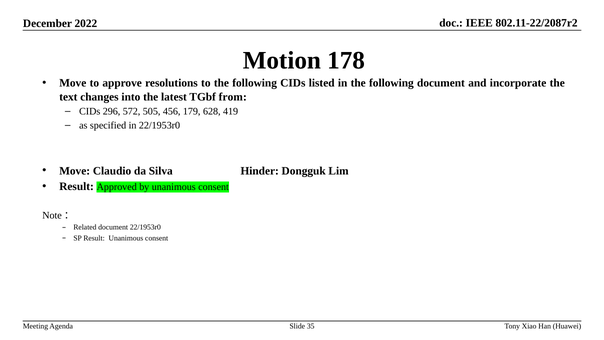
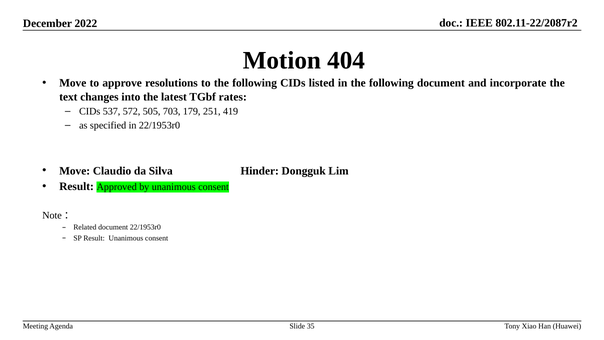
178: 178 -> 404
from: from -> rates
296: 296 -> 537
456: 456 -> 703
628: 628 -> 251
